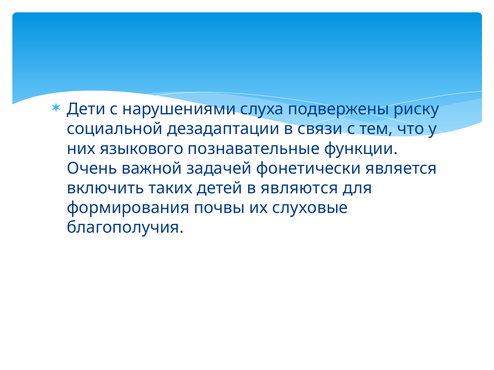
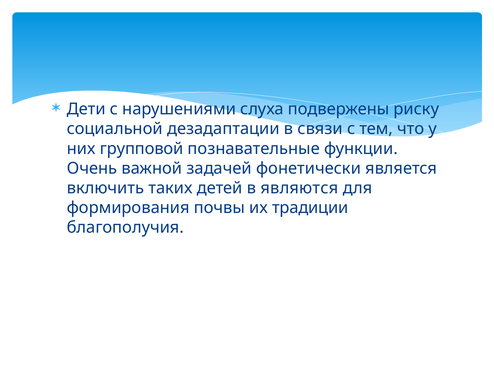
языкового: языкового -> групповой
слуховые: слуховые -> традиции
